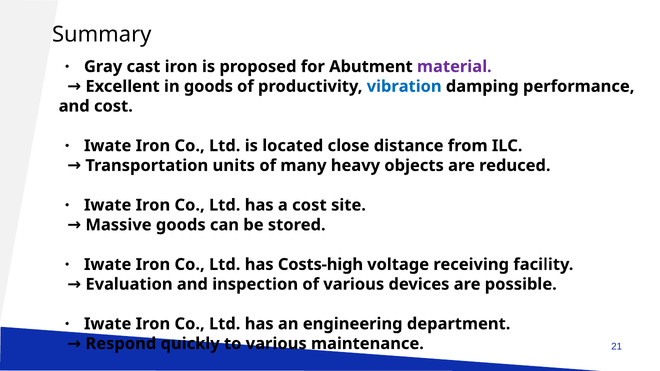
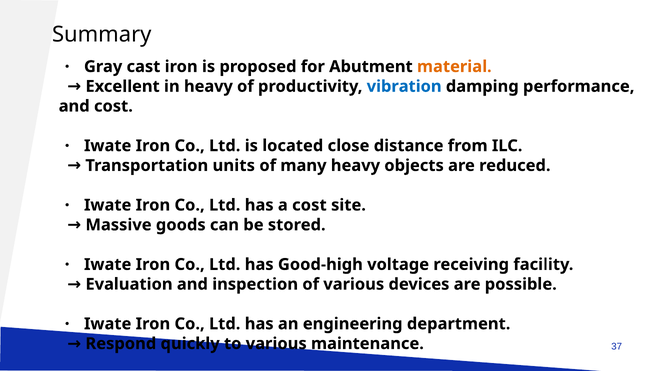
material colour: purple -> orange
in goods: goods -> heavy
Costs-high: Costs-high -> Good-high
21: 21 -> 37
